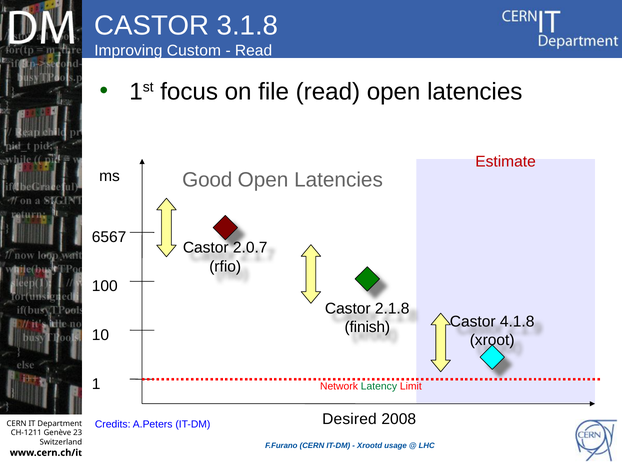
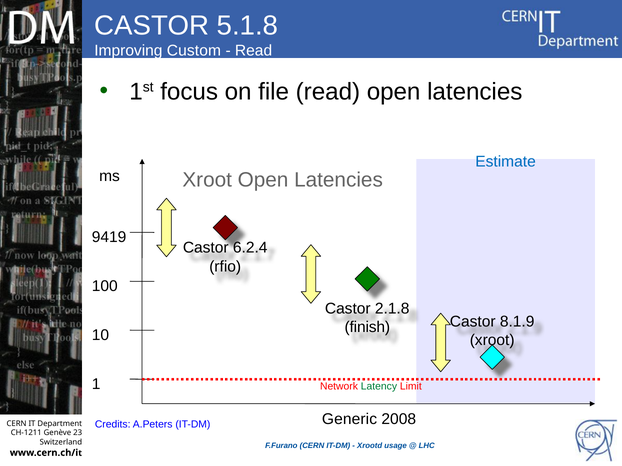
3.1.8: 3.1.8 -> 5.1.8
Estimate colour: red -> blue
Good at (207, 180): Good -> Xroot
6567: 6567 -> 9419
2.0.7: 2.0.7 -> 6.2.4
4.1.8: 4.1.8 -> 8.1.9
Desired: Desired -> Generic
